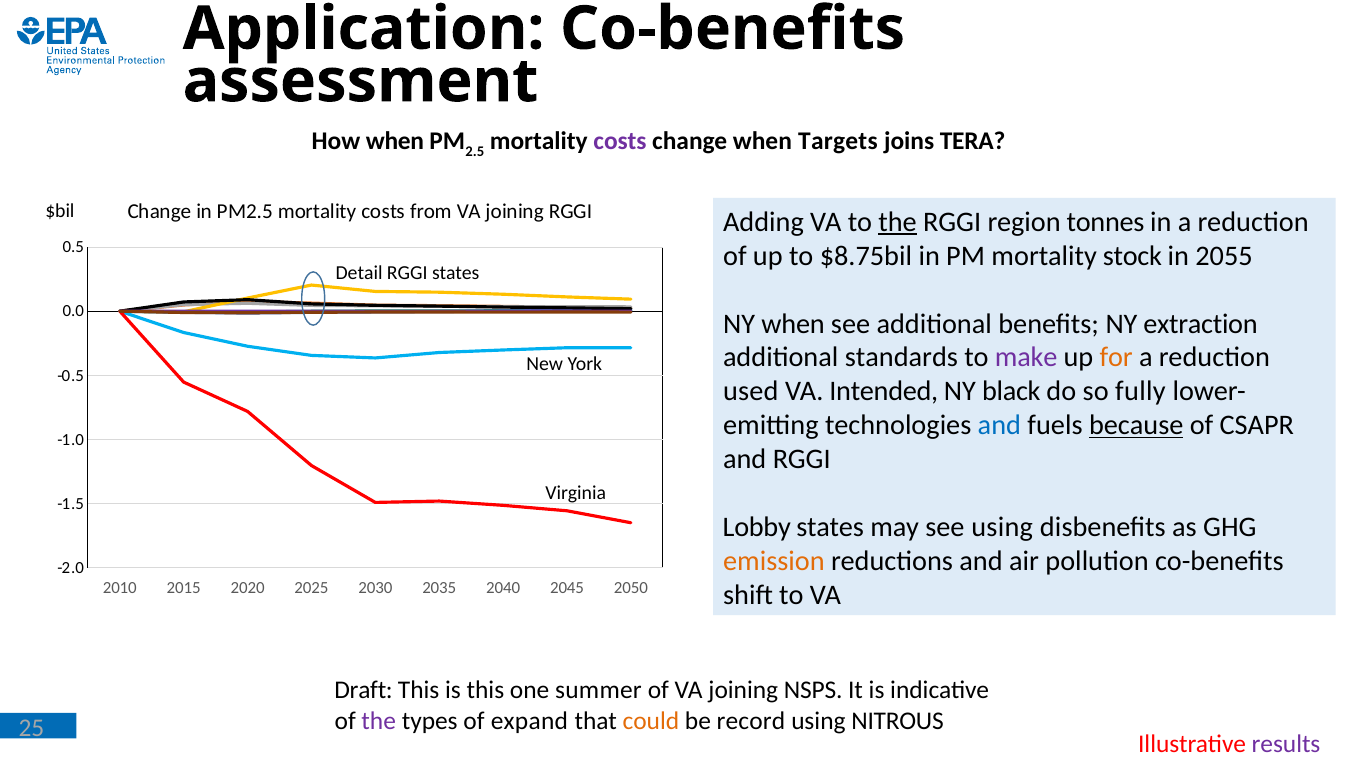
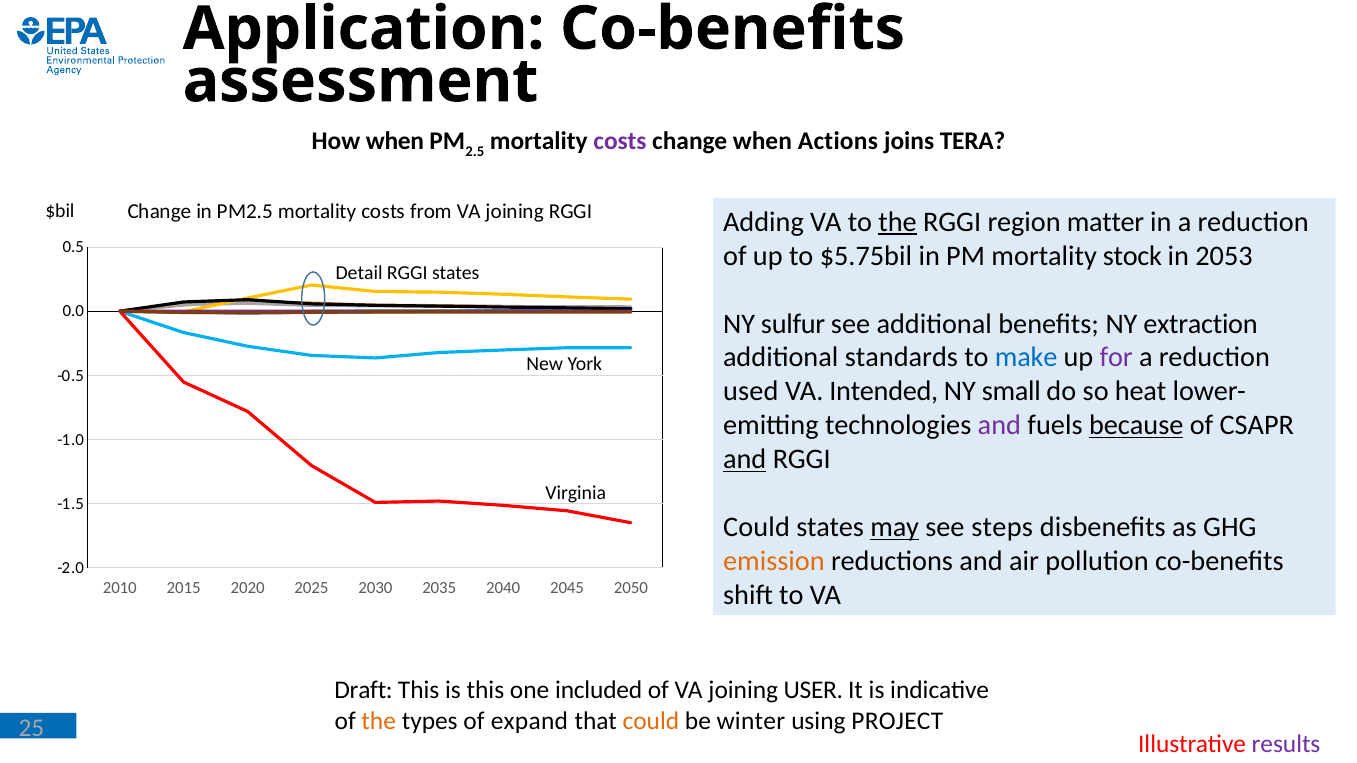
Targets: Targets -> Actions
tonnes: tonnes -> matter
$8.75bil: $8.75bil -> $5.75bil
2055: 2055 -> 2053
NY when: when -> sulfur
make colour: purple -> blue
for colour: orange -> purple
black: black -> small
fully: fully -> heat
and at (999, 426) colour: blue -> purple
and at (745, 460) underline: none -> present
Lobby at (757, 527): Lobby -> Could
may underline: none -> present
see using: using -> steps
summer: summer -> included
NSPS: NSPS -> USER
the at (379, 721) colour: purple -> orange
record: record -> winter
NITROUS: NITROUS -> PROJECT
